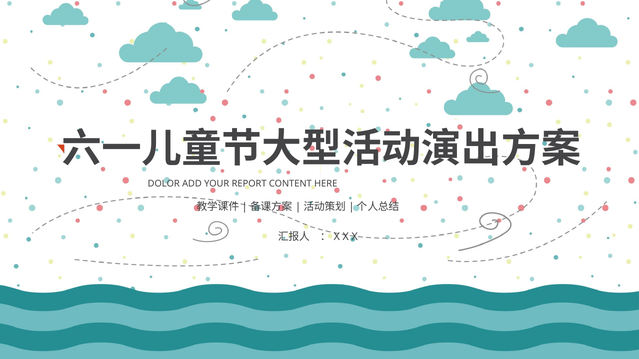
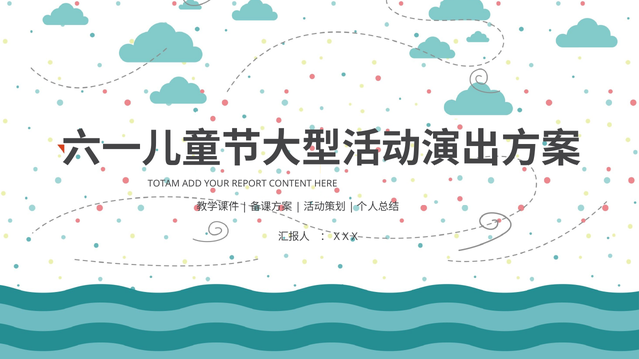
DOLOR: DOLOR -> TOTAM
